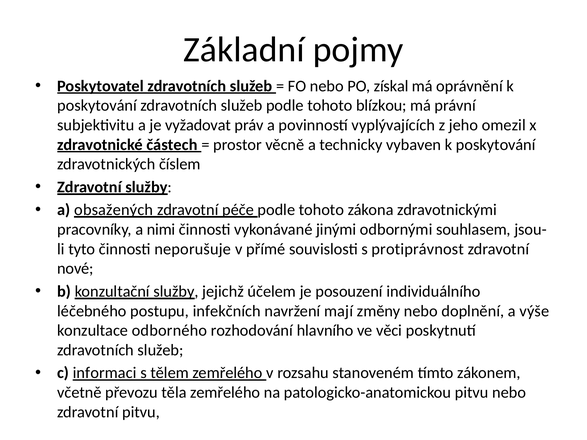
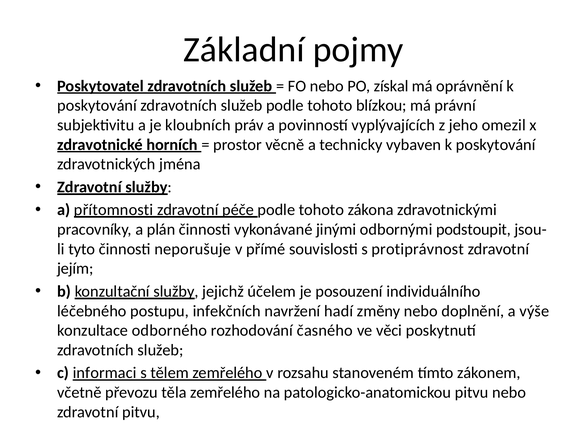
vyžadovat: vyžadovat -> kloubních
částech: částech -> horních
číslem: číslem -> jména
obsažených: obsažených -> přítomnosti
nimi: nimi -> plán
souhlasem: souhlasem -> podstoupit
nové: nové -> jejím
mají: mají -> hadí
hlavního: hlavního -> časného
